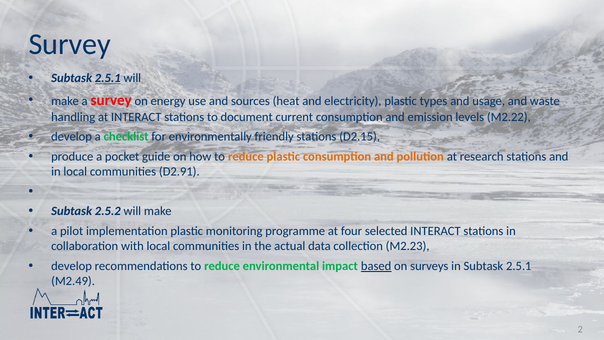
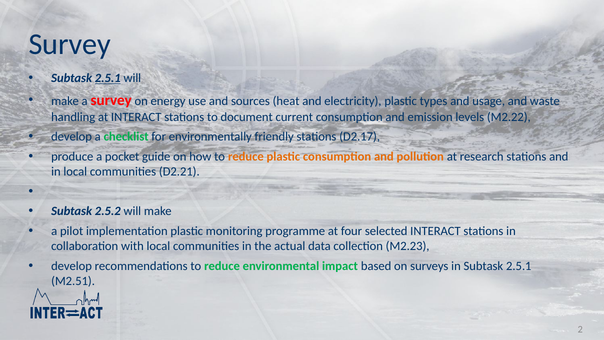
D2.15: D2.15 -> D2.17
D2.91: D2.91 -> D2.21
based underline: present -> none
M2.49: M2.49 -> M2.51
